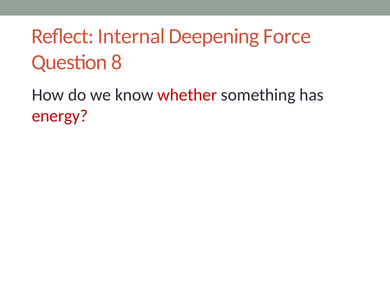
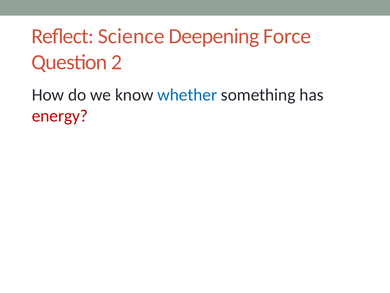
Internal: Internal -> Science
8: 8 -> 2
whether colour: red -> blue
